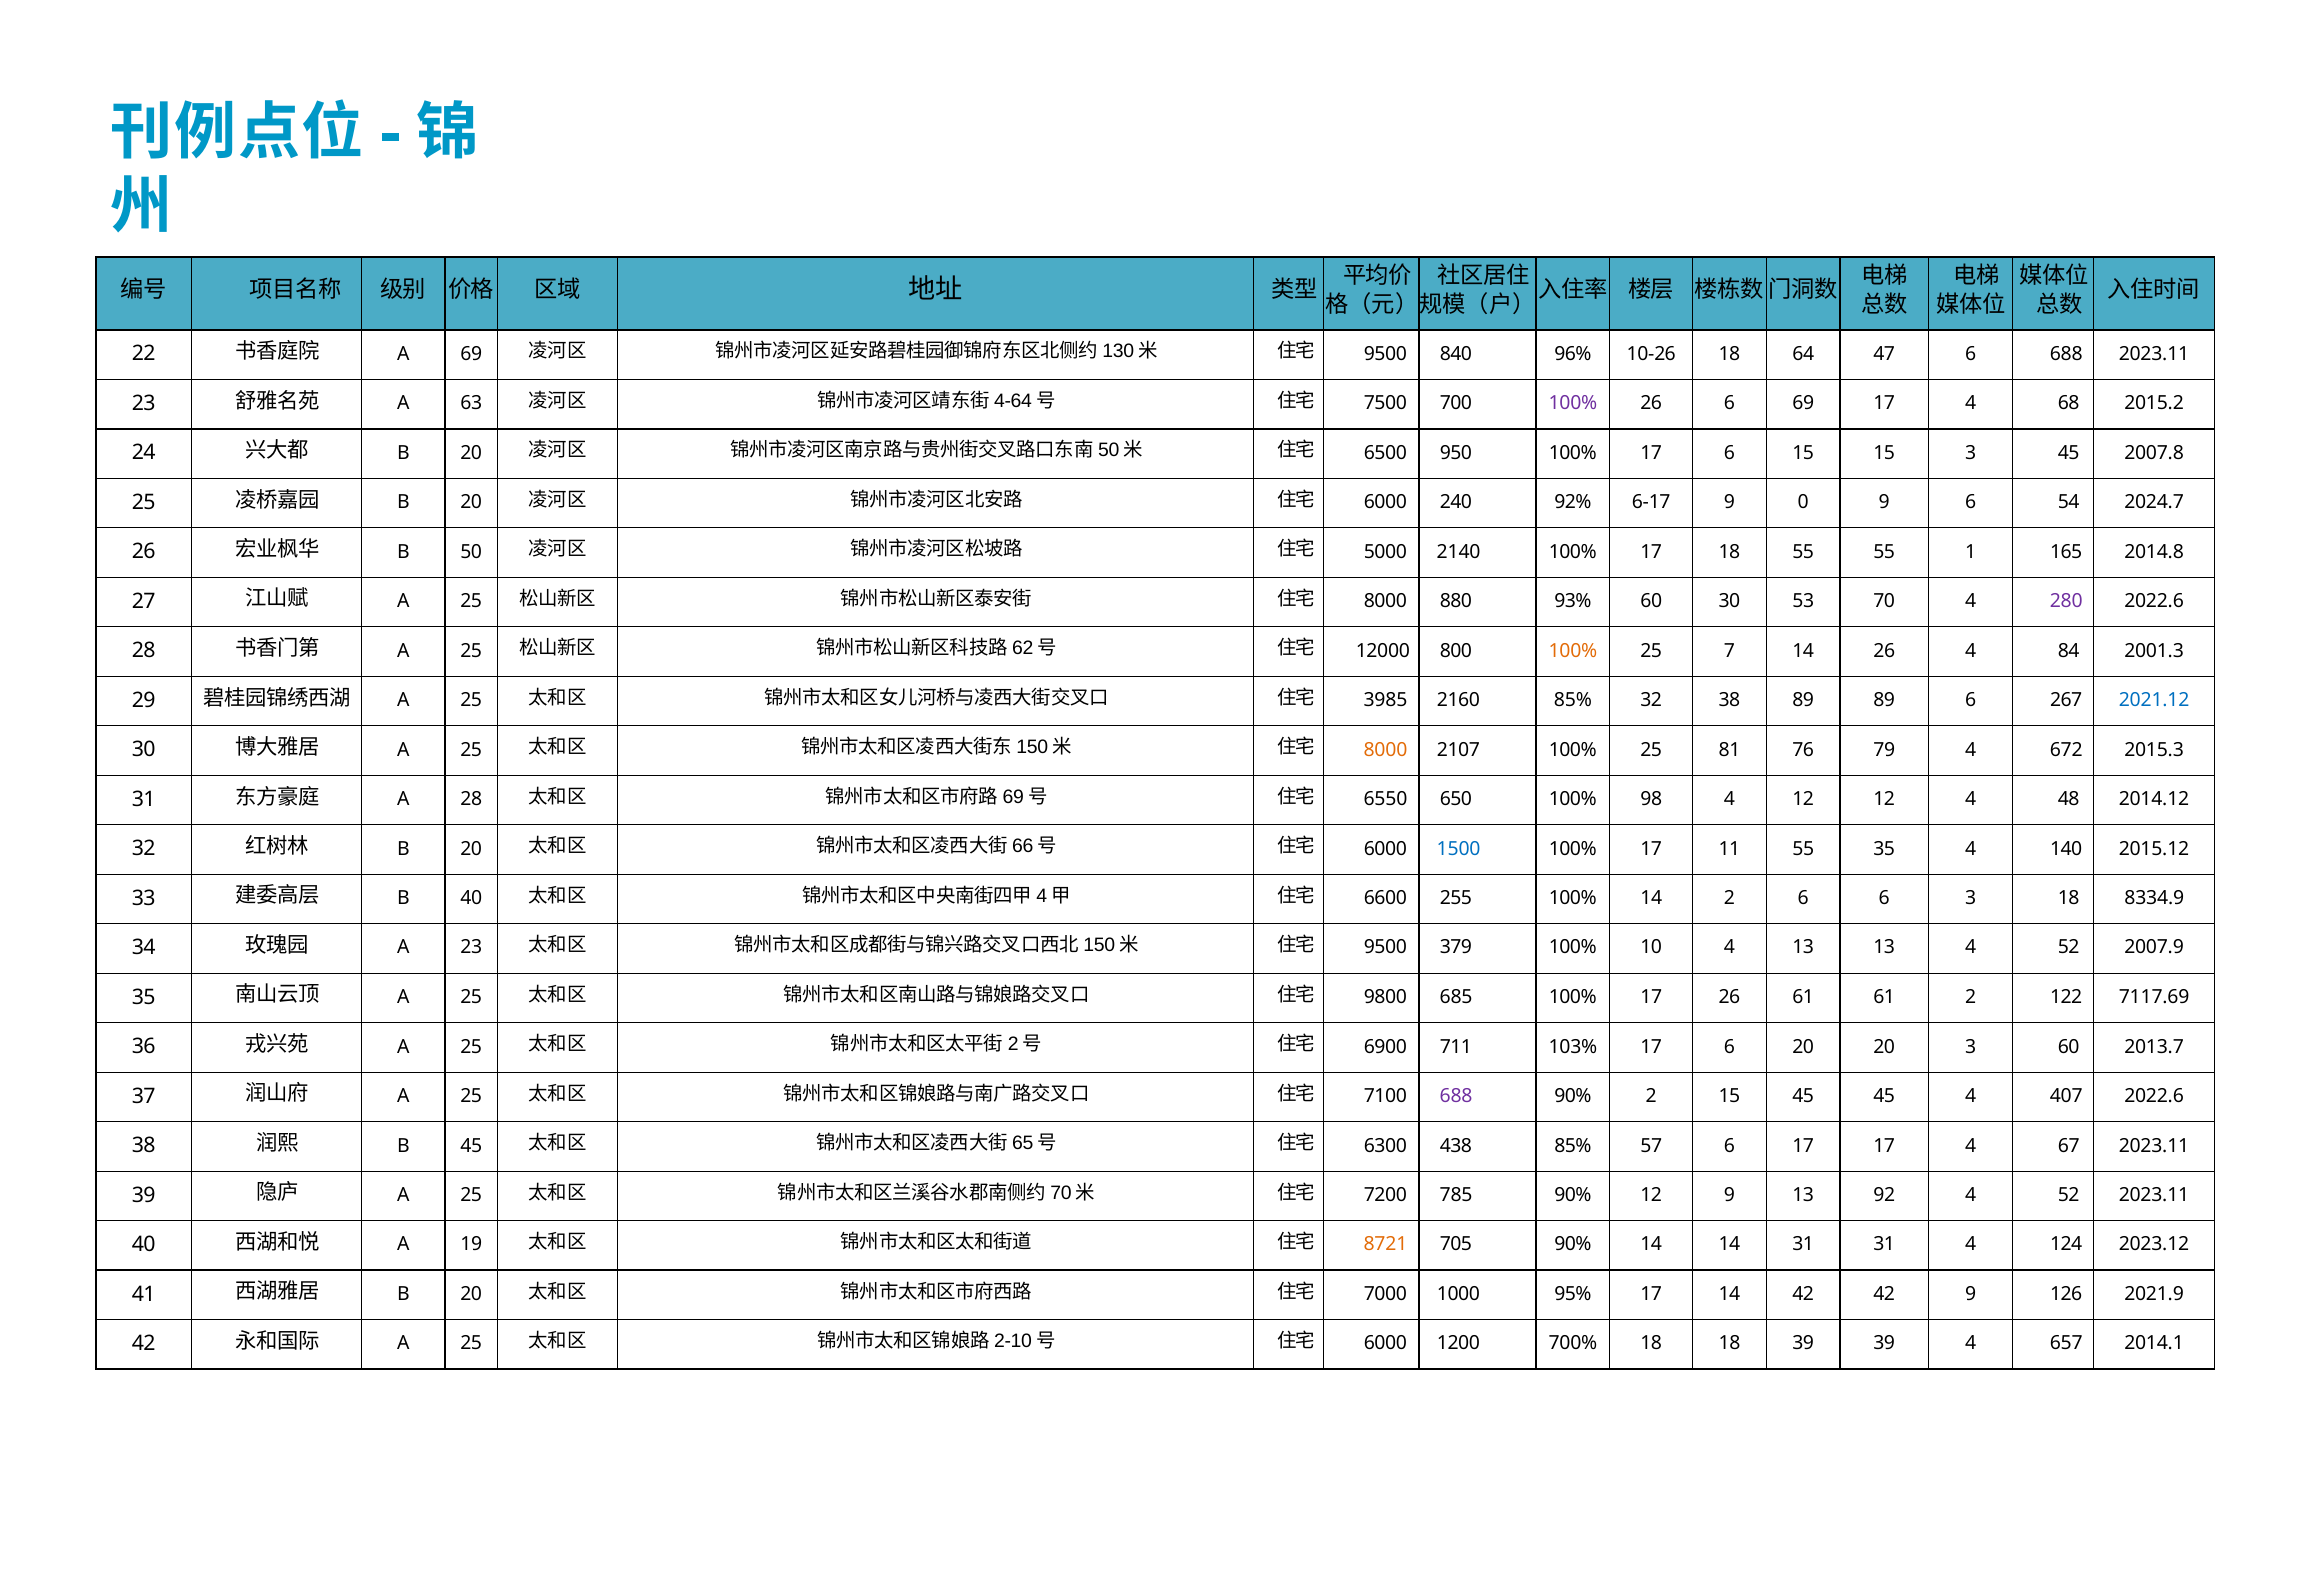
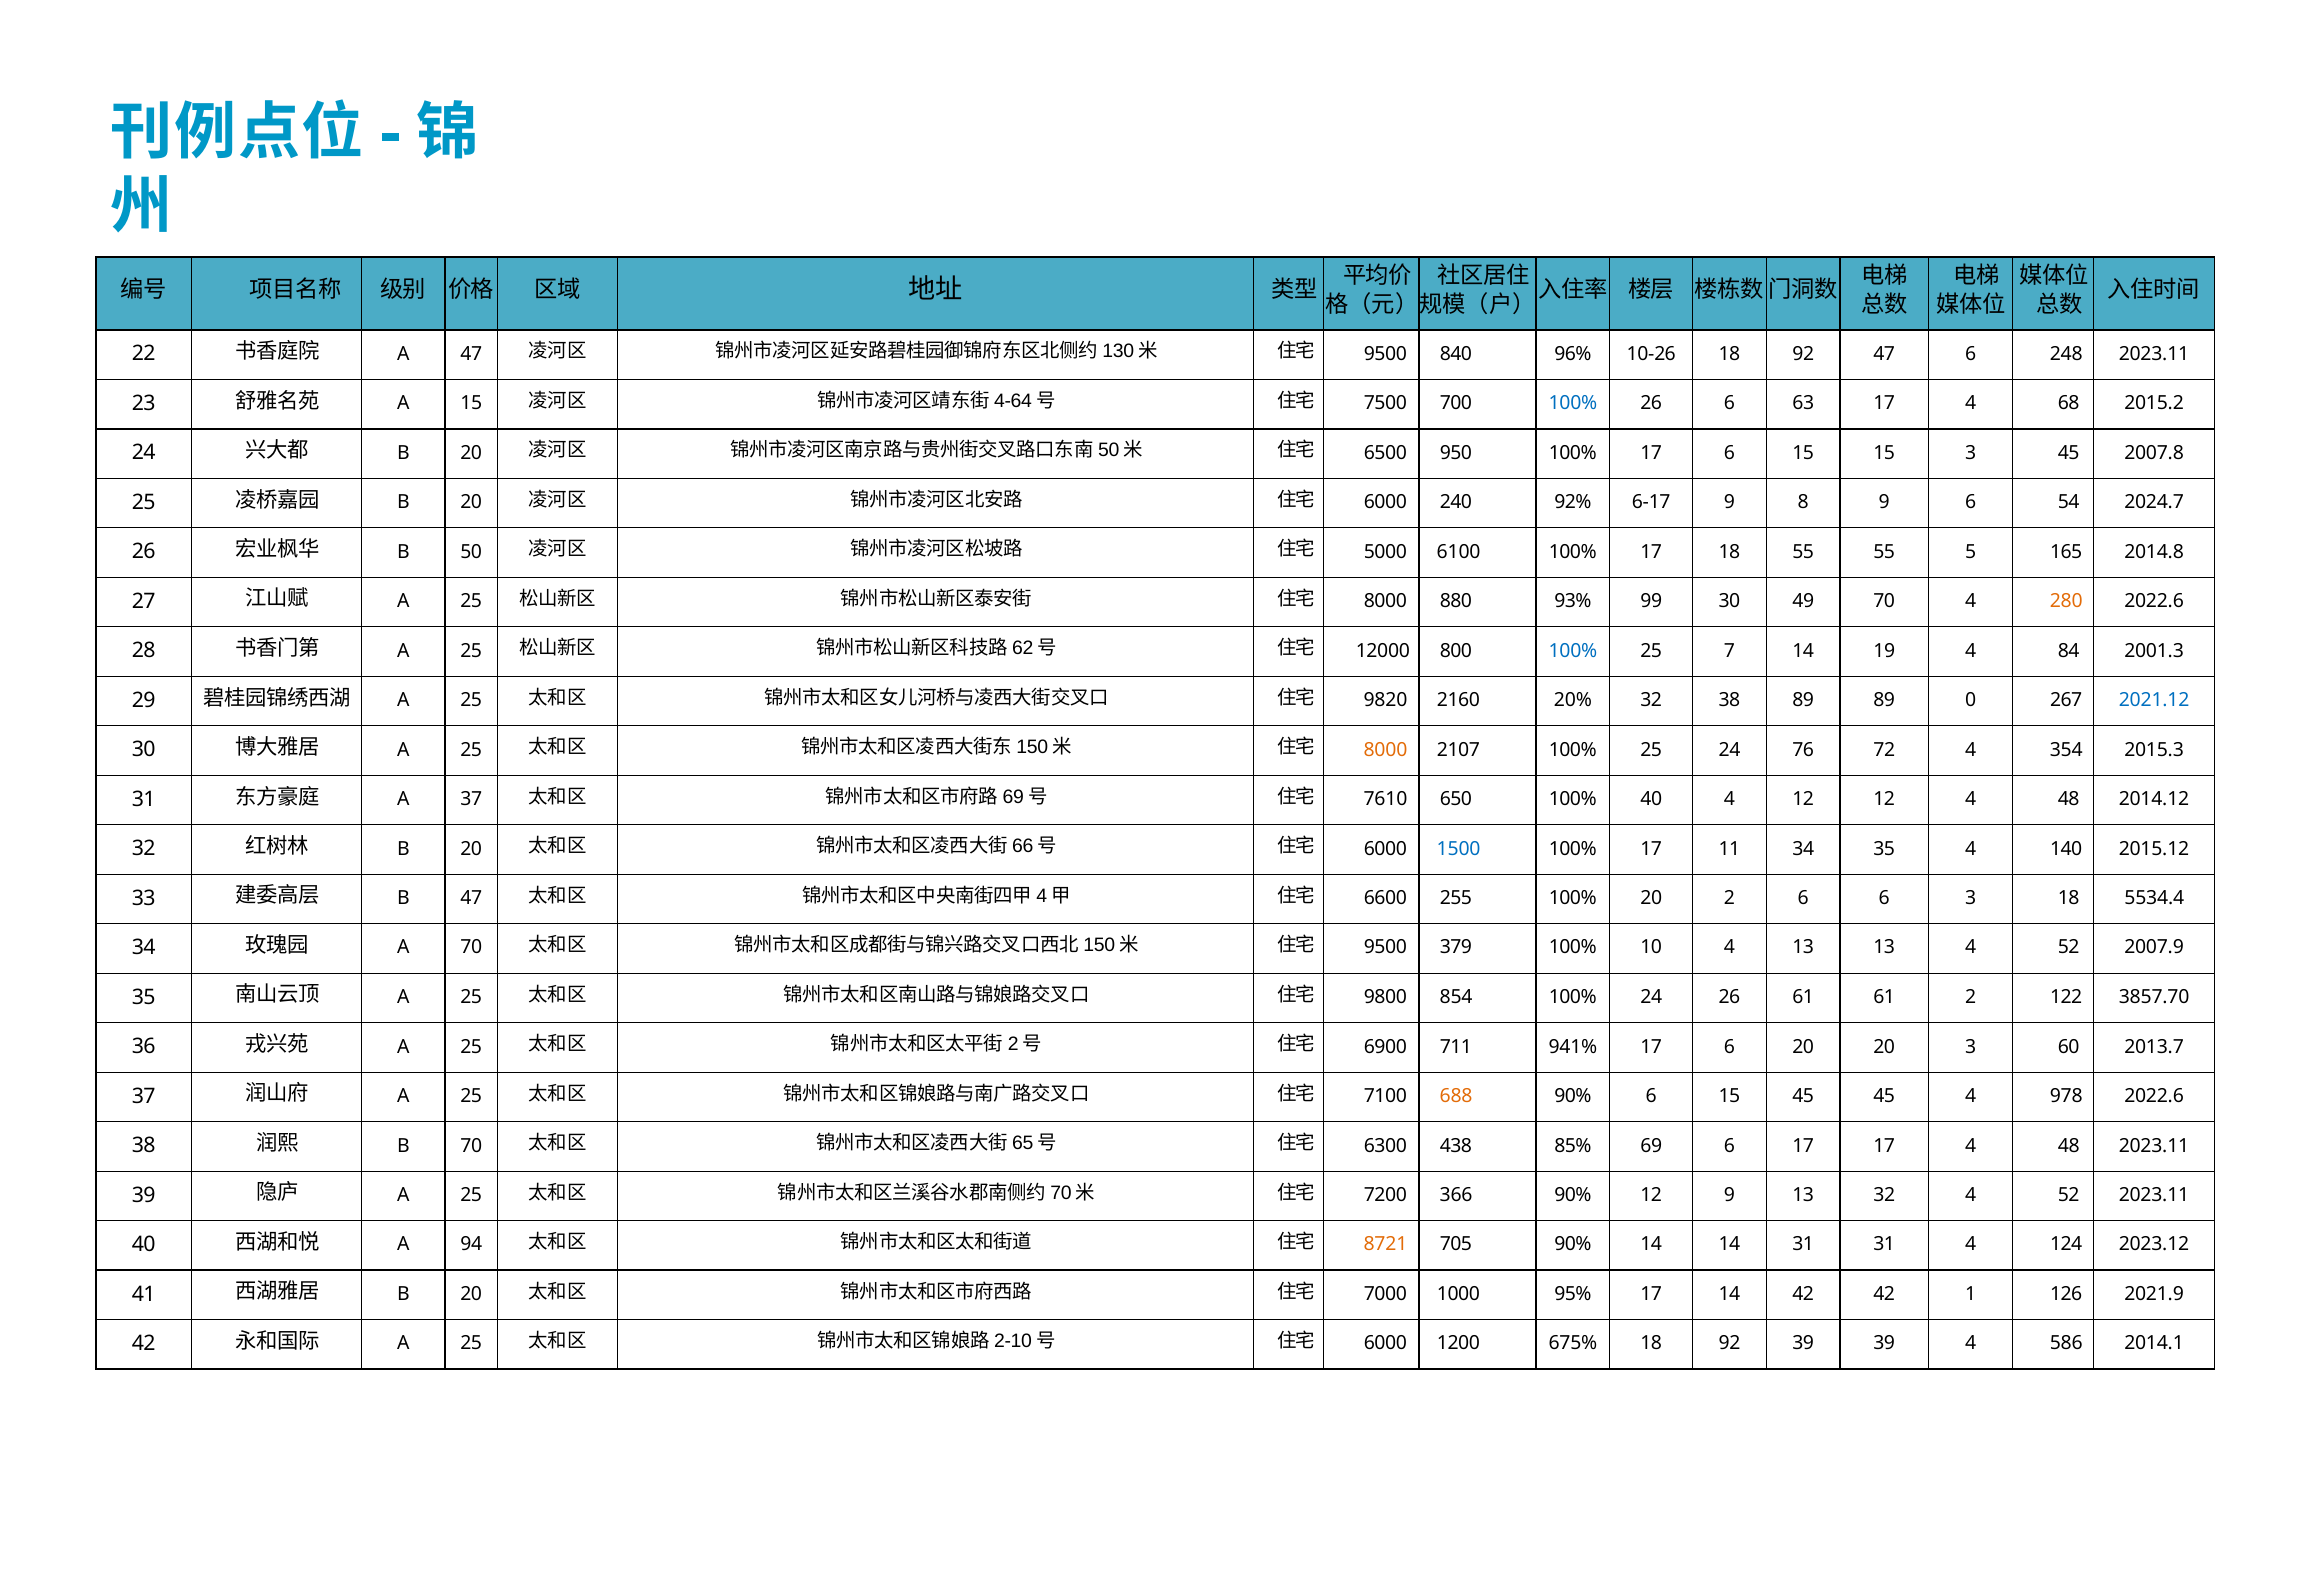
A 69: 69 -> 47
10-26 18 64: 64 -> 92
6 688: 688 -> 248
A 63: 63 -> 15
100% at (1573, 403) colour: purple -> blue
6 69: 69 -> 63
0: 0 -> 8
2140: 2140 -> 6100
1: 1 -> 5
93% 60: 60 -> 99
53: 53 -> 49
280 colour: purple -> orange
100% at (1573, 651) colour: orange -> blue
14 26: 26 -> 19
3985: 3985 -> 9820
2160 85%: 85% -> 20%
89 6: 6 -> 0
25 81: 81 -> 24
79: 79 -> 72
672: 672 -> 354
A 28: 28 -> 37
6550: 6550 -> 7610
100% 98: 98 -> 40
11 55: 55 -> 34
B 40: 40 -> 47
100% 14: 14 -> 20
8334.9: 8334.9 -> 5534.4
A 23: 23 -> 70
685: 685 -> 854
17 at (1651, 997): 17 -> 24
7117.69: 7117.69 -> 3857.70
103%: 103% -> 941%
688 at (1456, 1096) colour: purple -> orange
90% 2: 2 -> 6
407: 407 -> 978
B 45: 45 -> 70
57: 57 -> 69
17 4 67: 67 -> 48
785: 785 -> 366
13 92: 92 -> 32
19: 19 -> 94
42 9: 9 -> 1
700%: 700% -> 675%
18 at (1730, 1343): 18 -> 92
657: 657 -> 586
